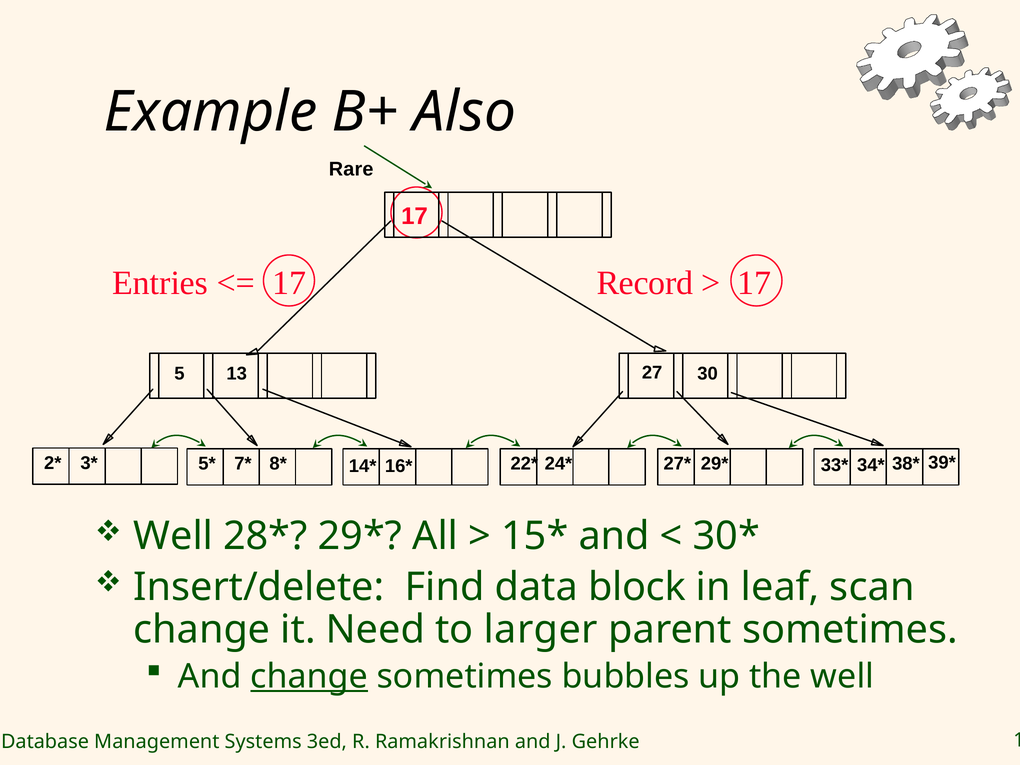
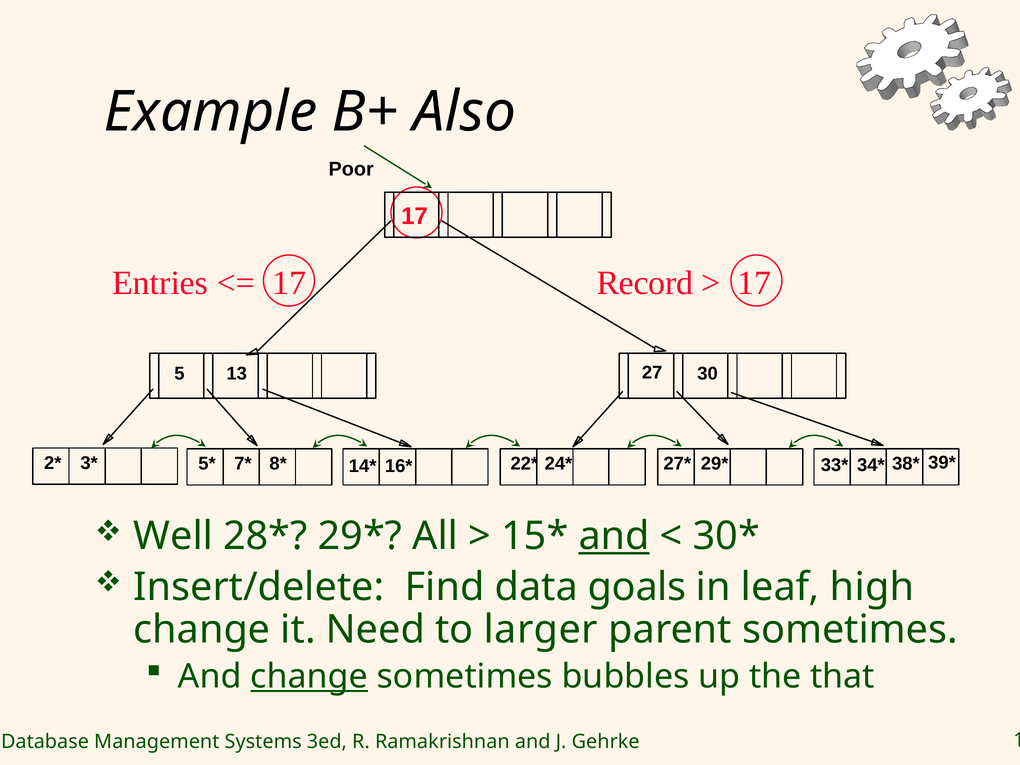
Rare: Rare -> Poor
and at (614, 536) underline: none -> present
block: block -> goals
scan: scan -> high
the well: well -> that
